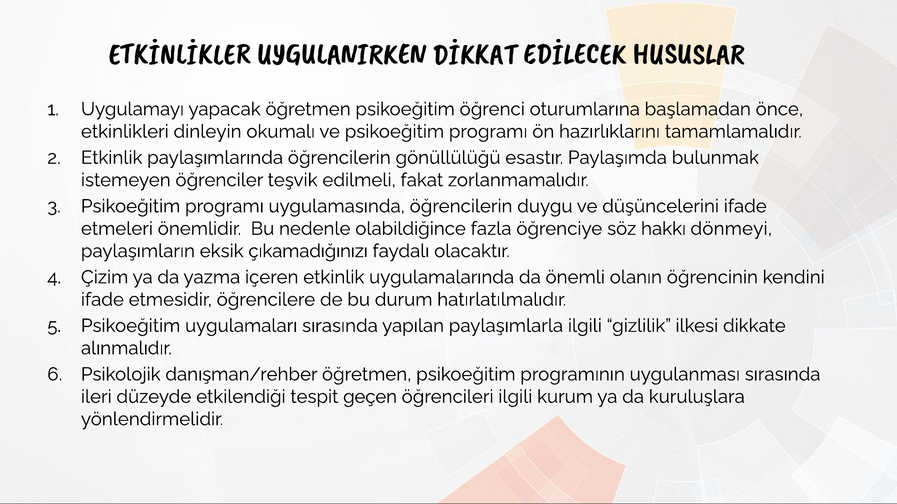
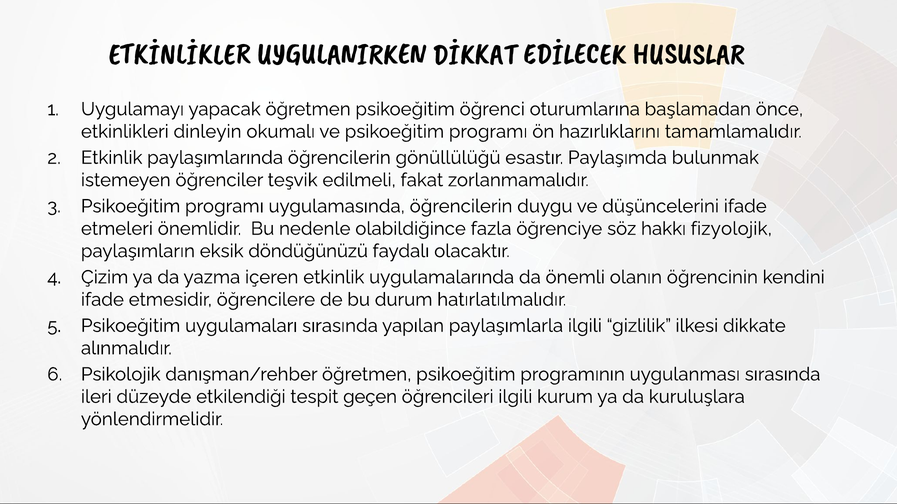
dönmeyi: dönmeyi -> fizyolojik
çıkamadığınızı: çıkamadığınızı -> döndüğünüzü
